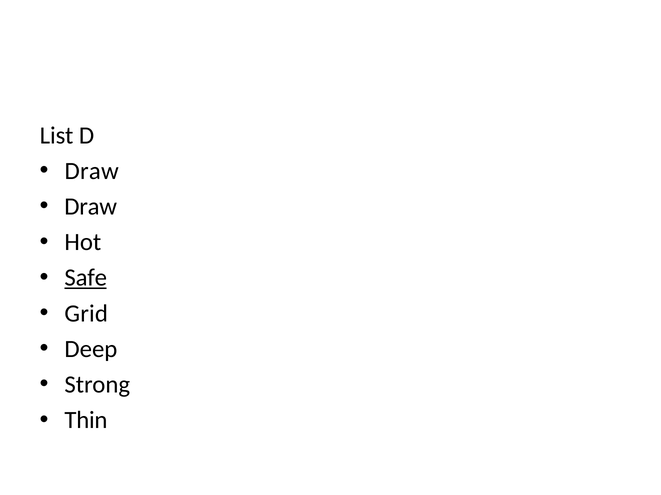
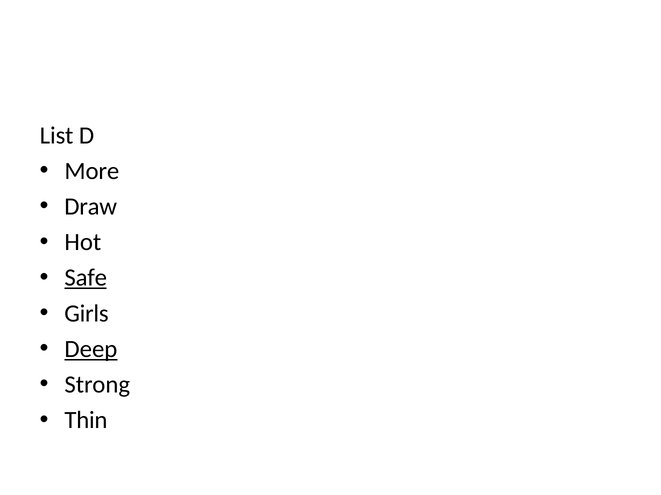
Draw at (92, 171): Draw -> More
Grid: Grid -> Girls
Deep underline: none -> present
